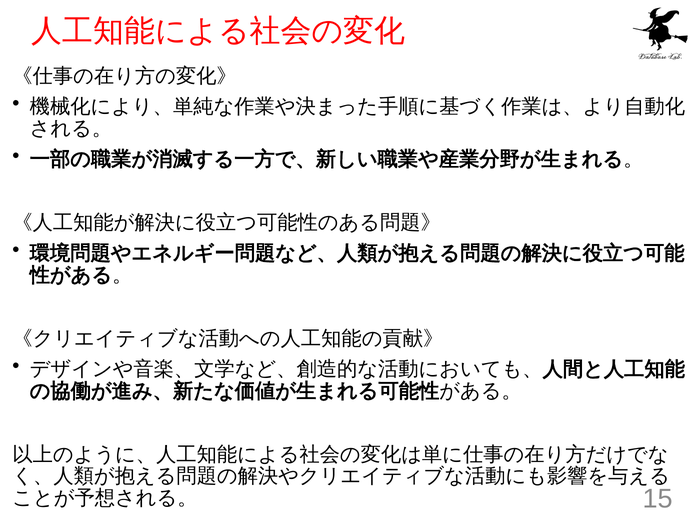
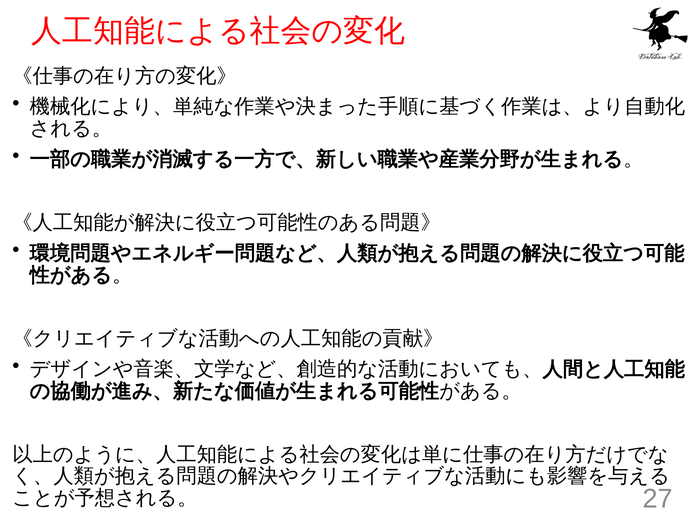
15: 15 -> 27
